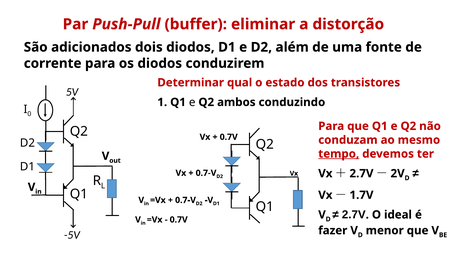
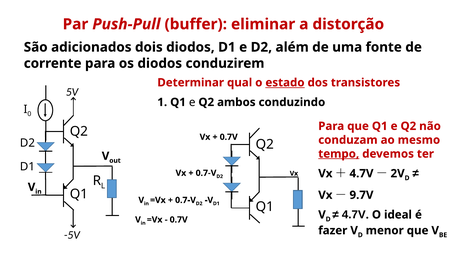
estado underline: none -> present
2.7V at (361, 173): 2.7V -> 4.7V
1.7V: 1.7V -> 9.7V
2.7V at (354, 215): 2.7V -> 4.7V
